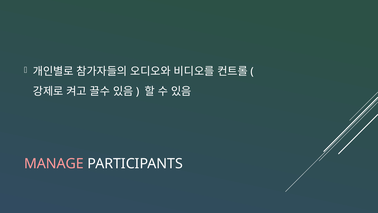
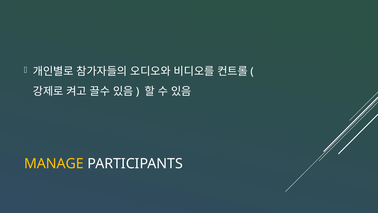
MANAGE colour: pink -> yellow
